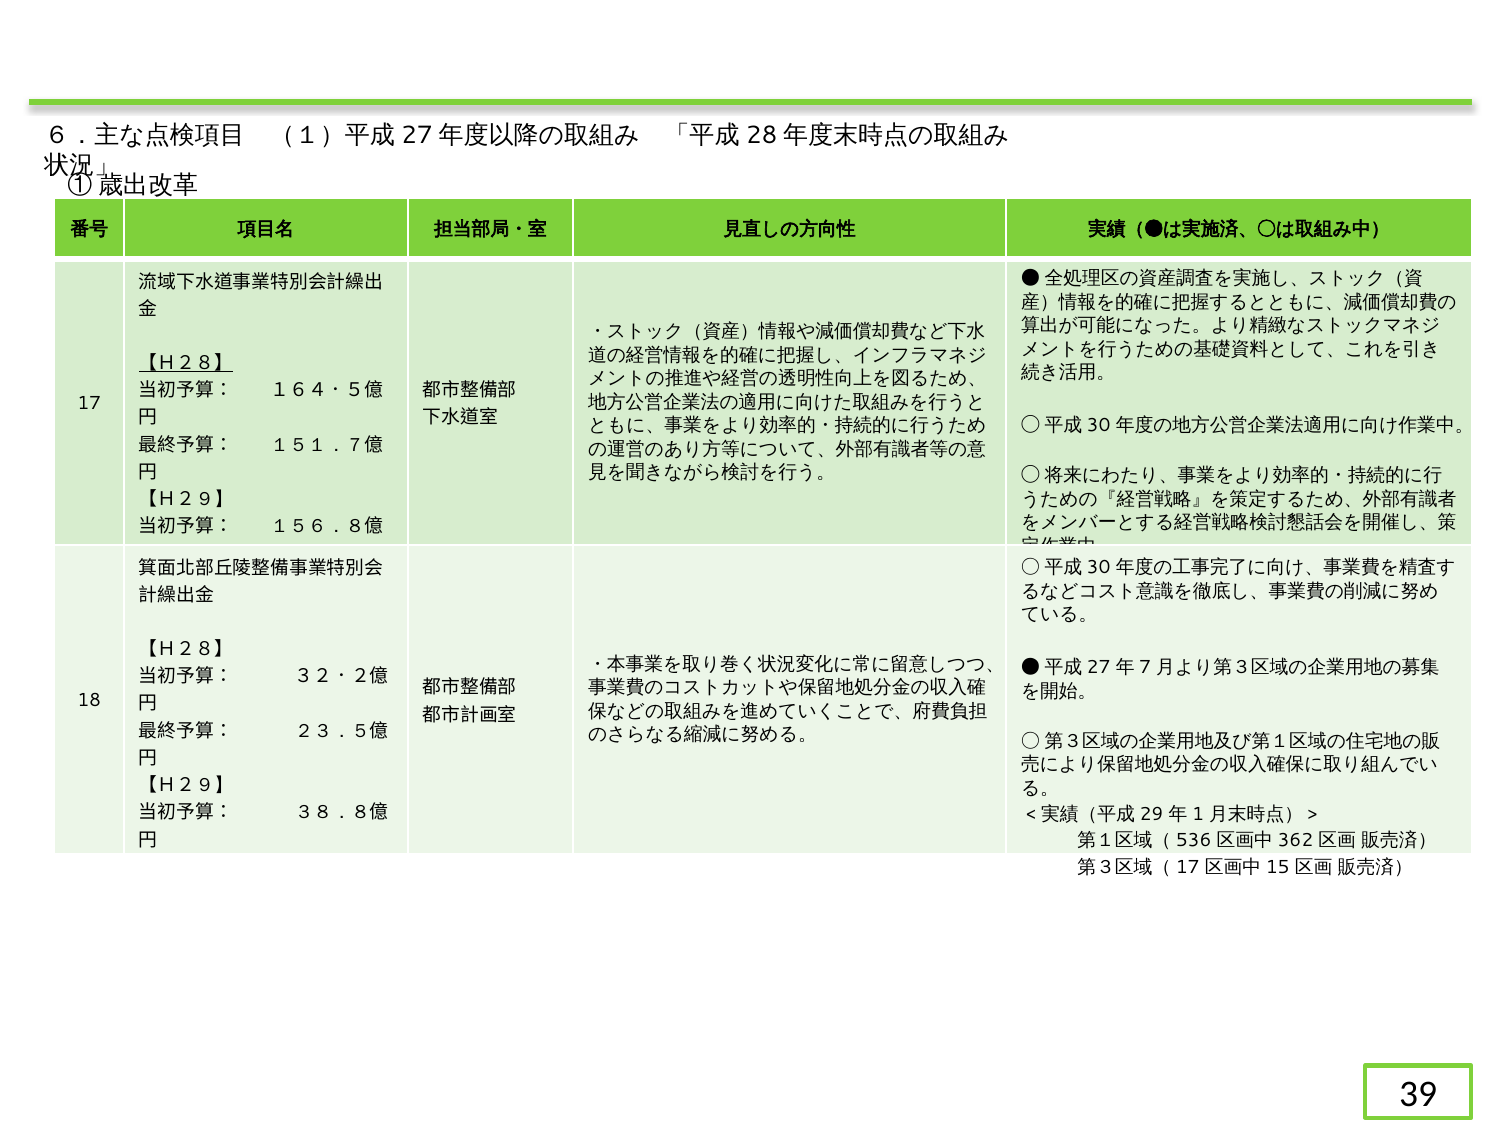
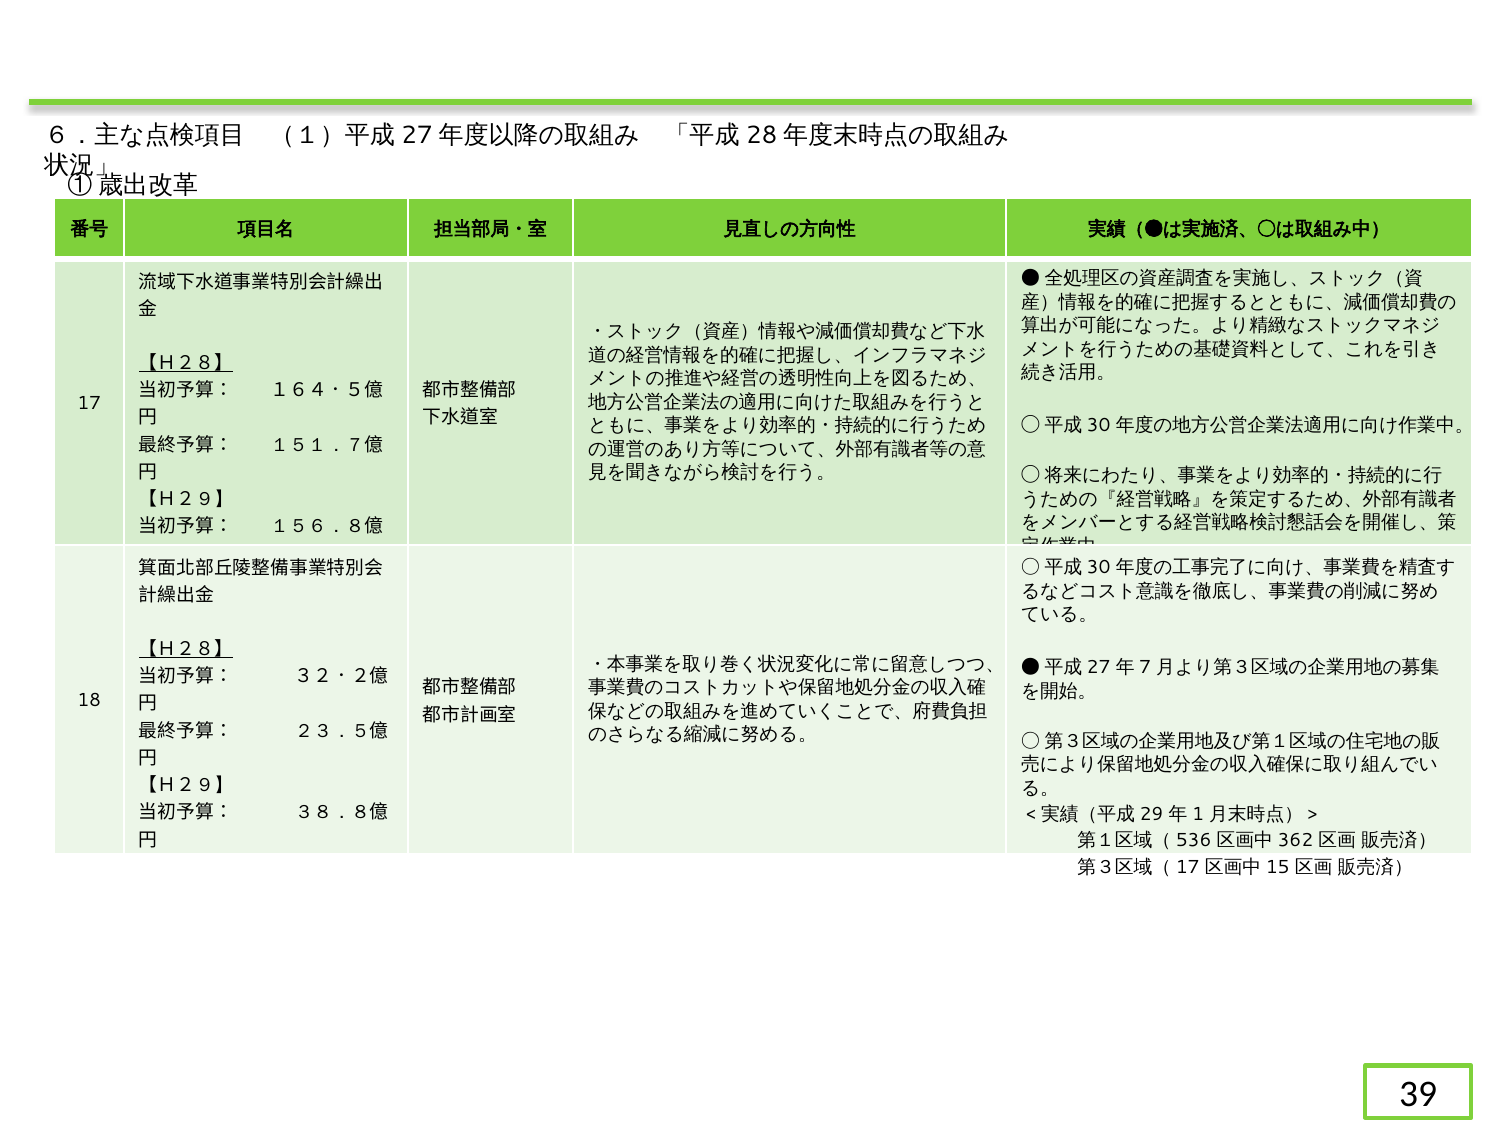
【Ｈ２８】 at (186, 649) underline: none -> present
